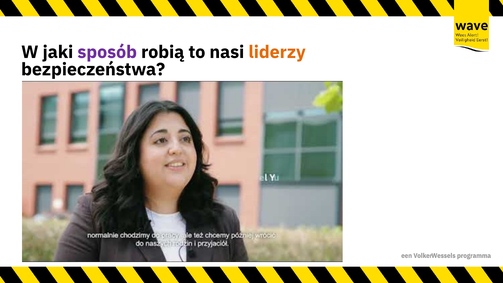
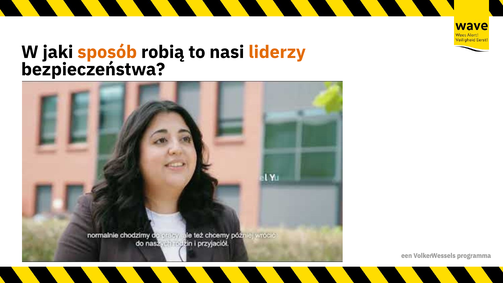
sposób colour: purple -> orange
